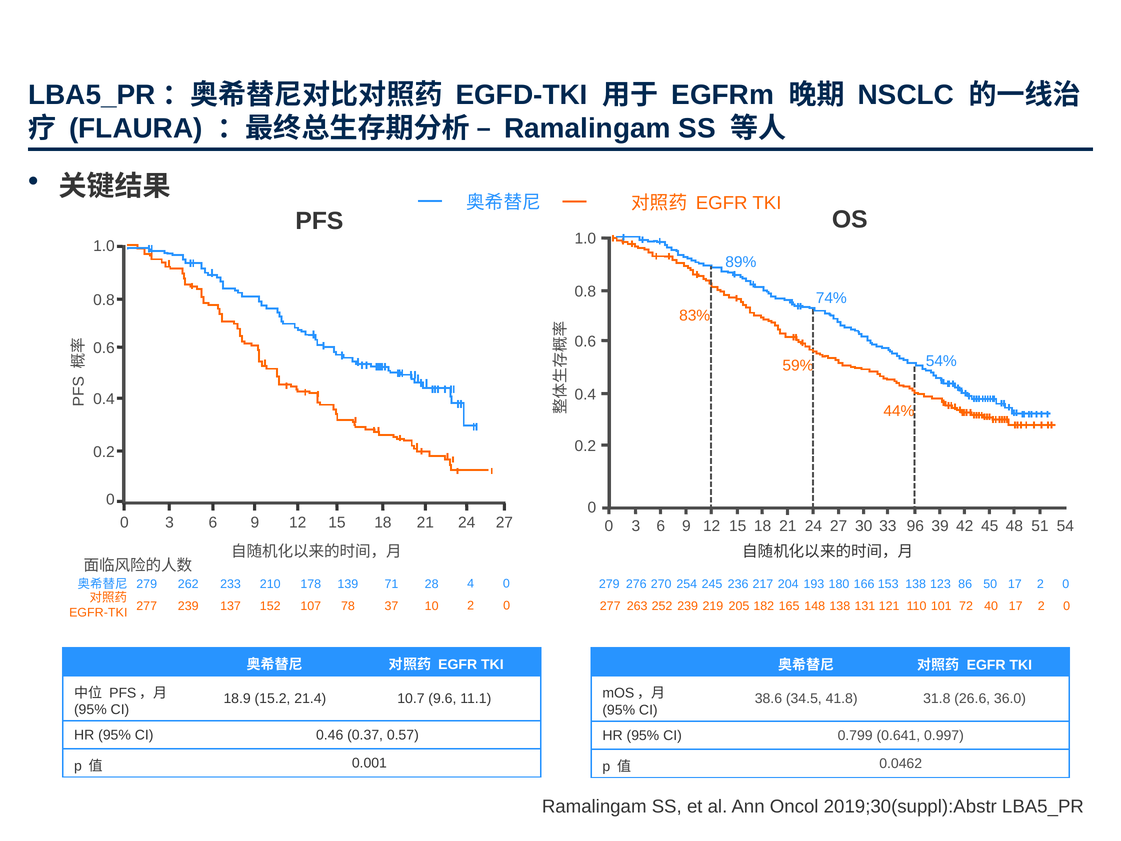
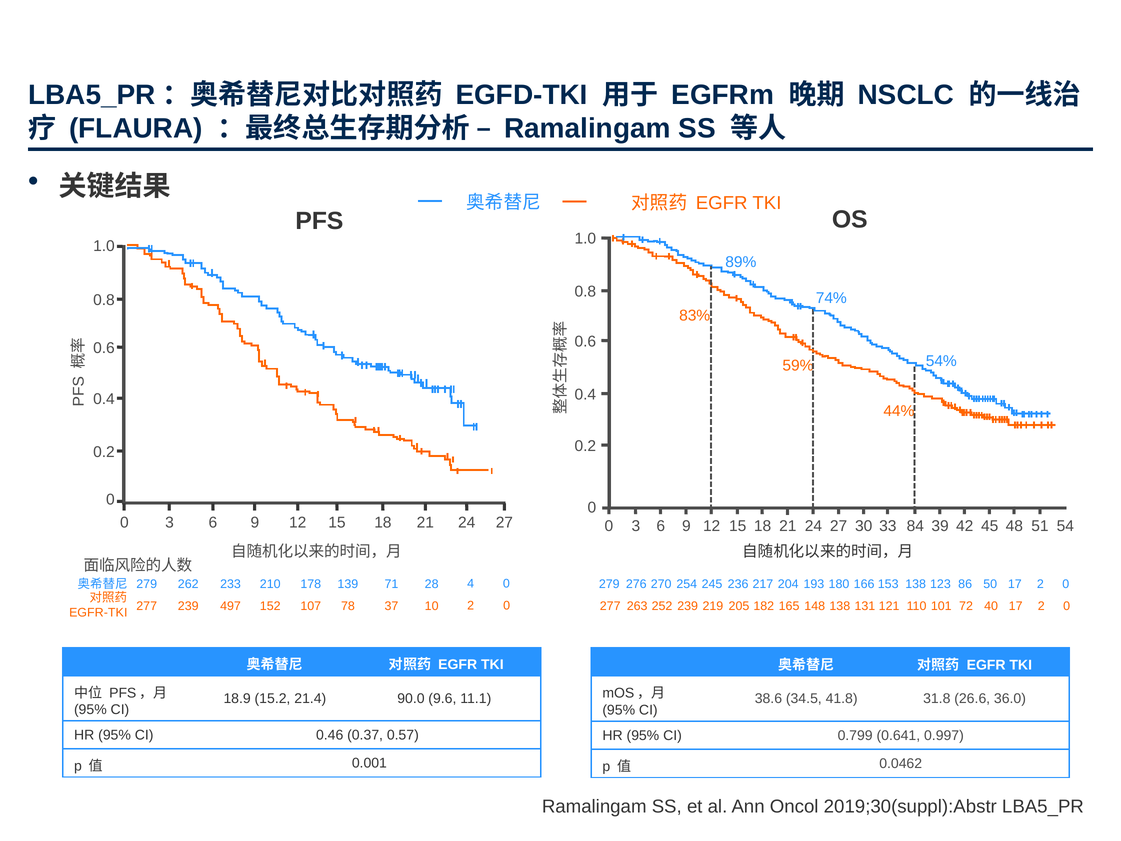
96: 96 -> 84
137: 137 -> 497
10.7: 10.7 -> 90.0
